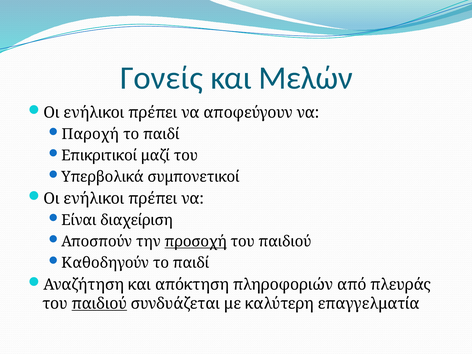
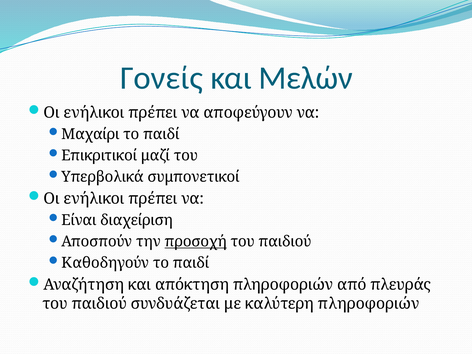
Παροχή: Παροχή -> Μαχαίρι
παιδιού at (99, 304) underline: present -> none
καλύτερη επαγγελματία: επαγγελματία -> πληροφοριών
